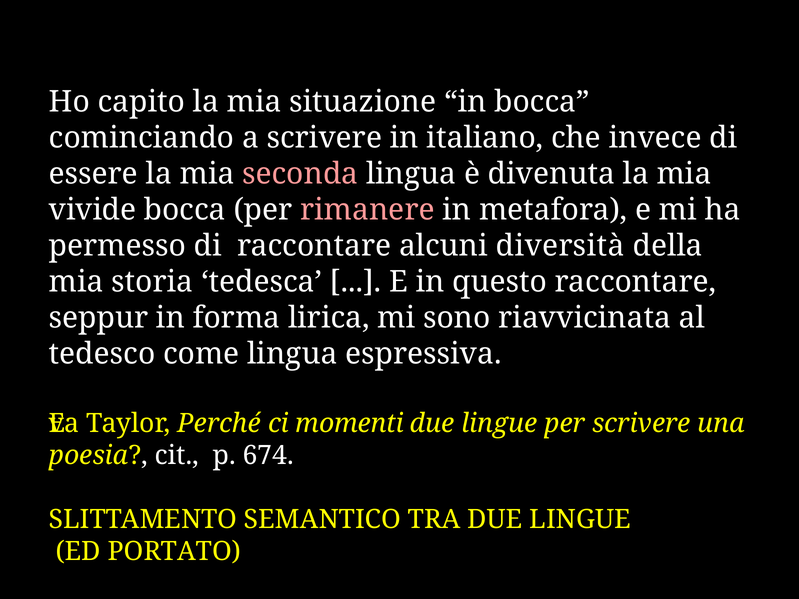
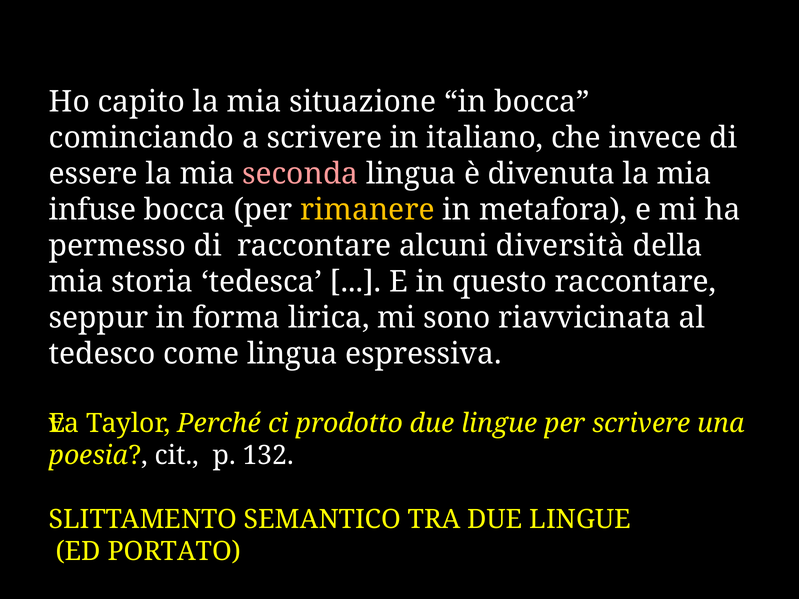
vivide: vivide -> infuse
rimanere colour: pink -> yellow
momenti: momenti -> prodotto
674: 674 -> 132
